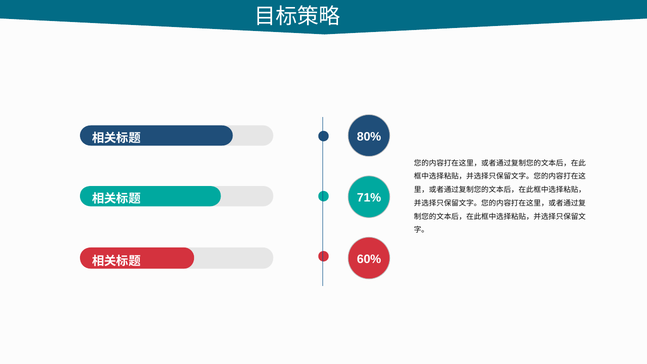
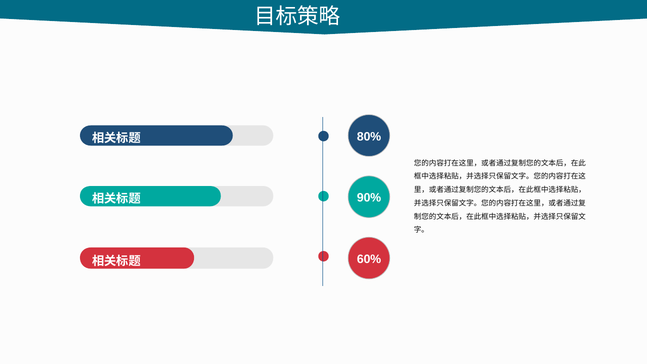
71%: 71% -> 90%
